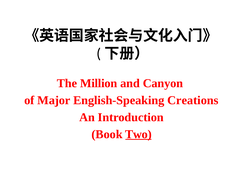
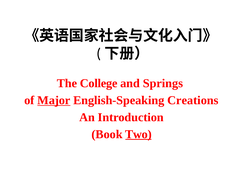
Million: Million -> College
Canyon: Canyon -> Springs
Major underline: none -> present
